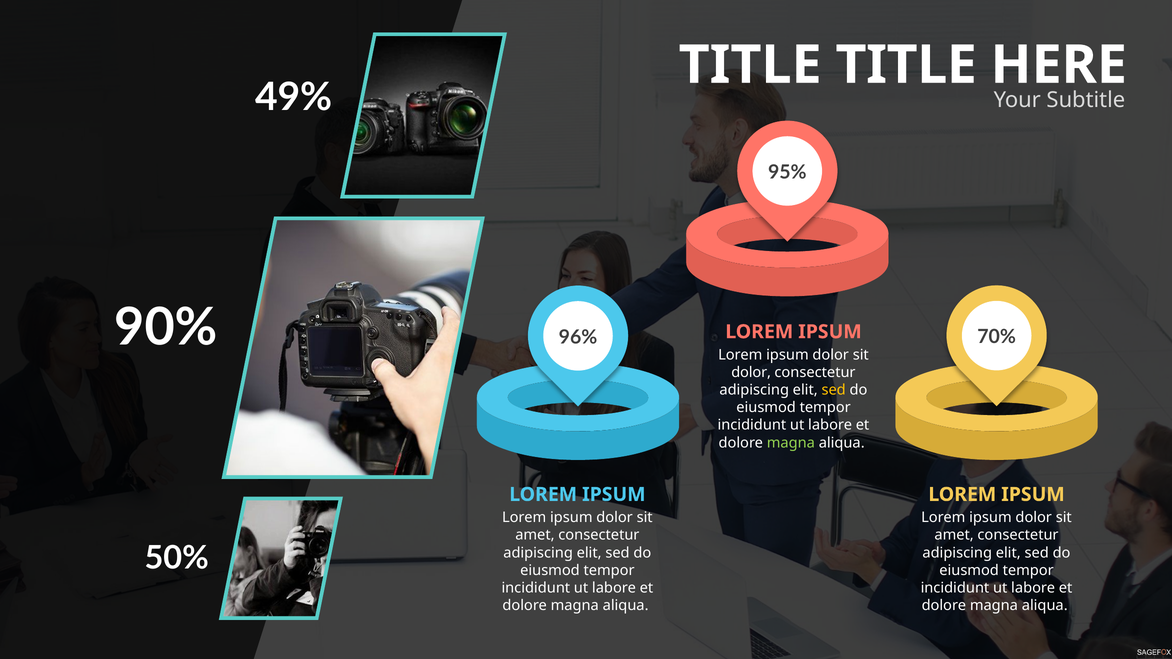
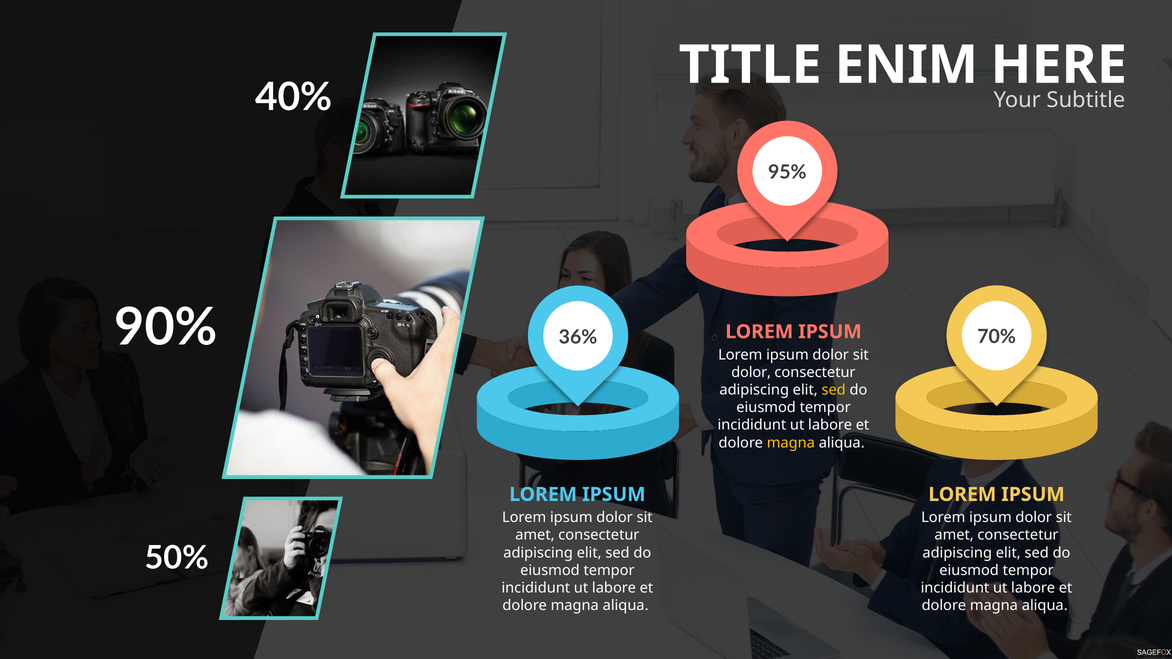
TITLE TITLE: TITLE -> ENIM
49%: 49% -> 40%
96%: 96% -> 36%
magna at (791, 443) colour: light green -> yellow
